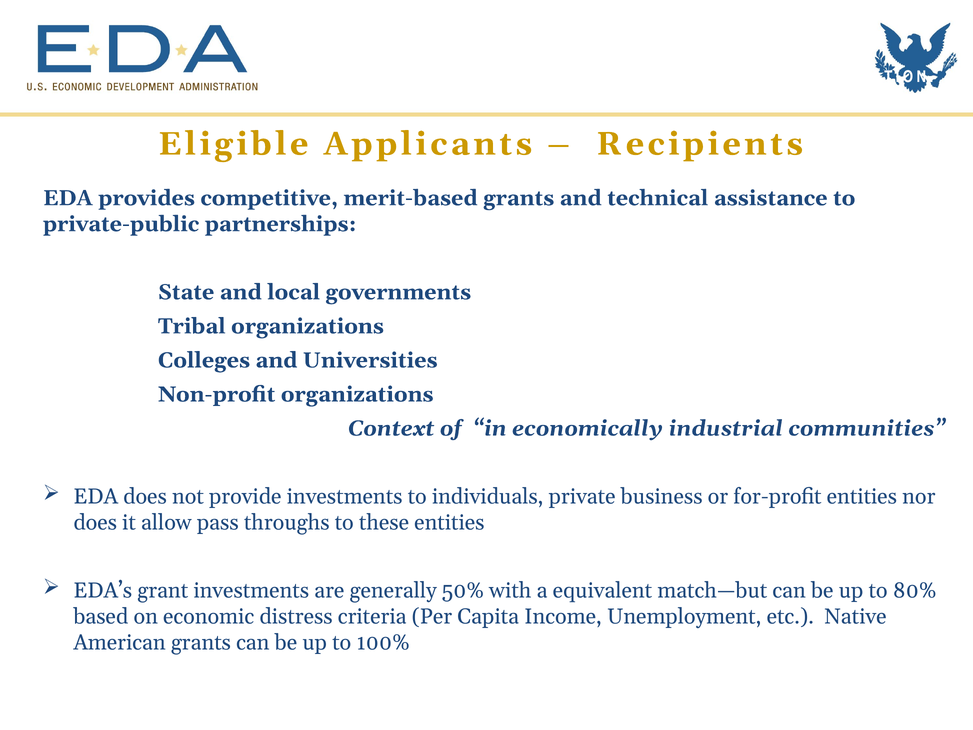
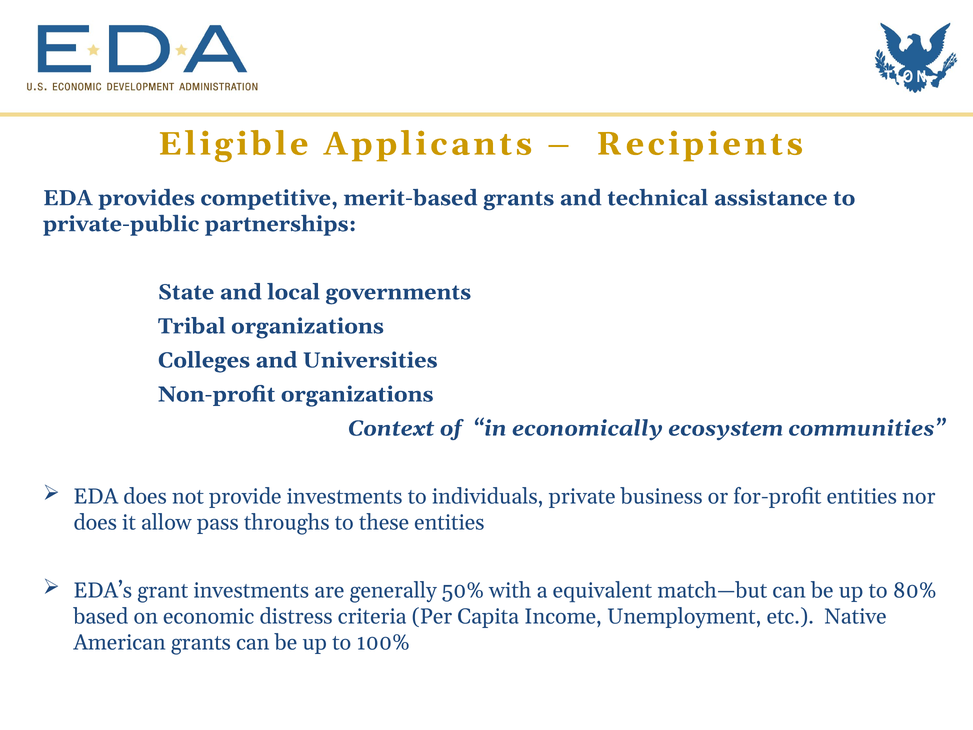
industrial: industrial -> ecosystem
